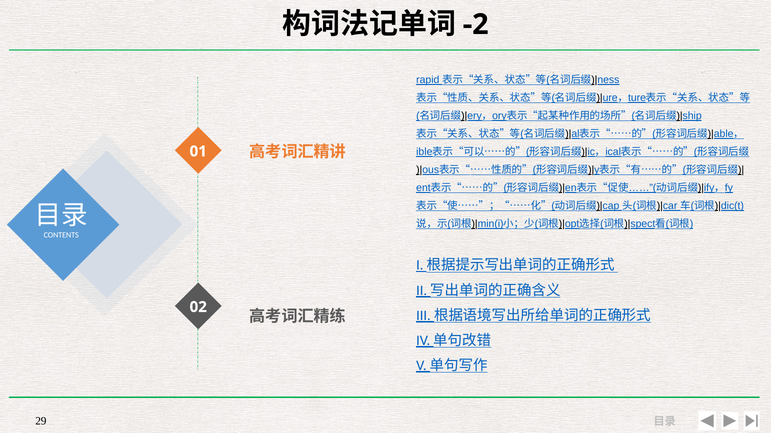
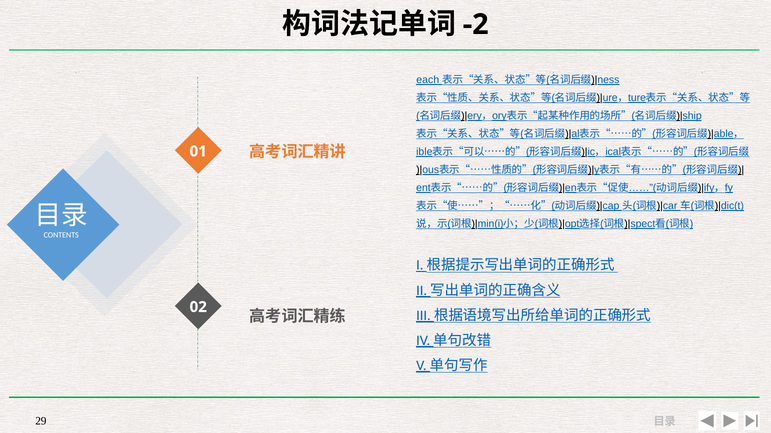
rapid: rapid -> each
